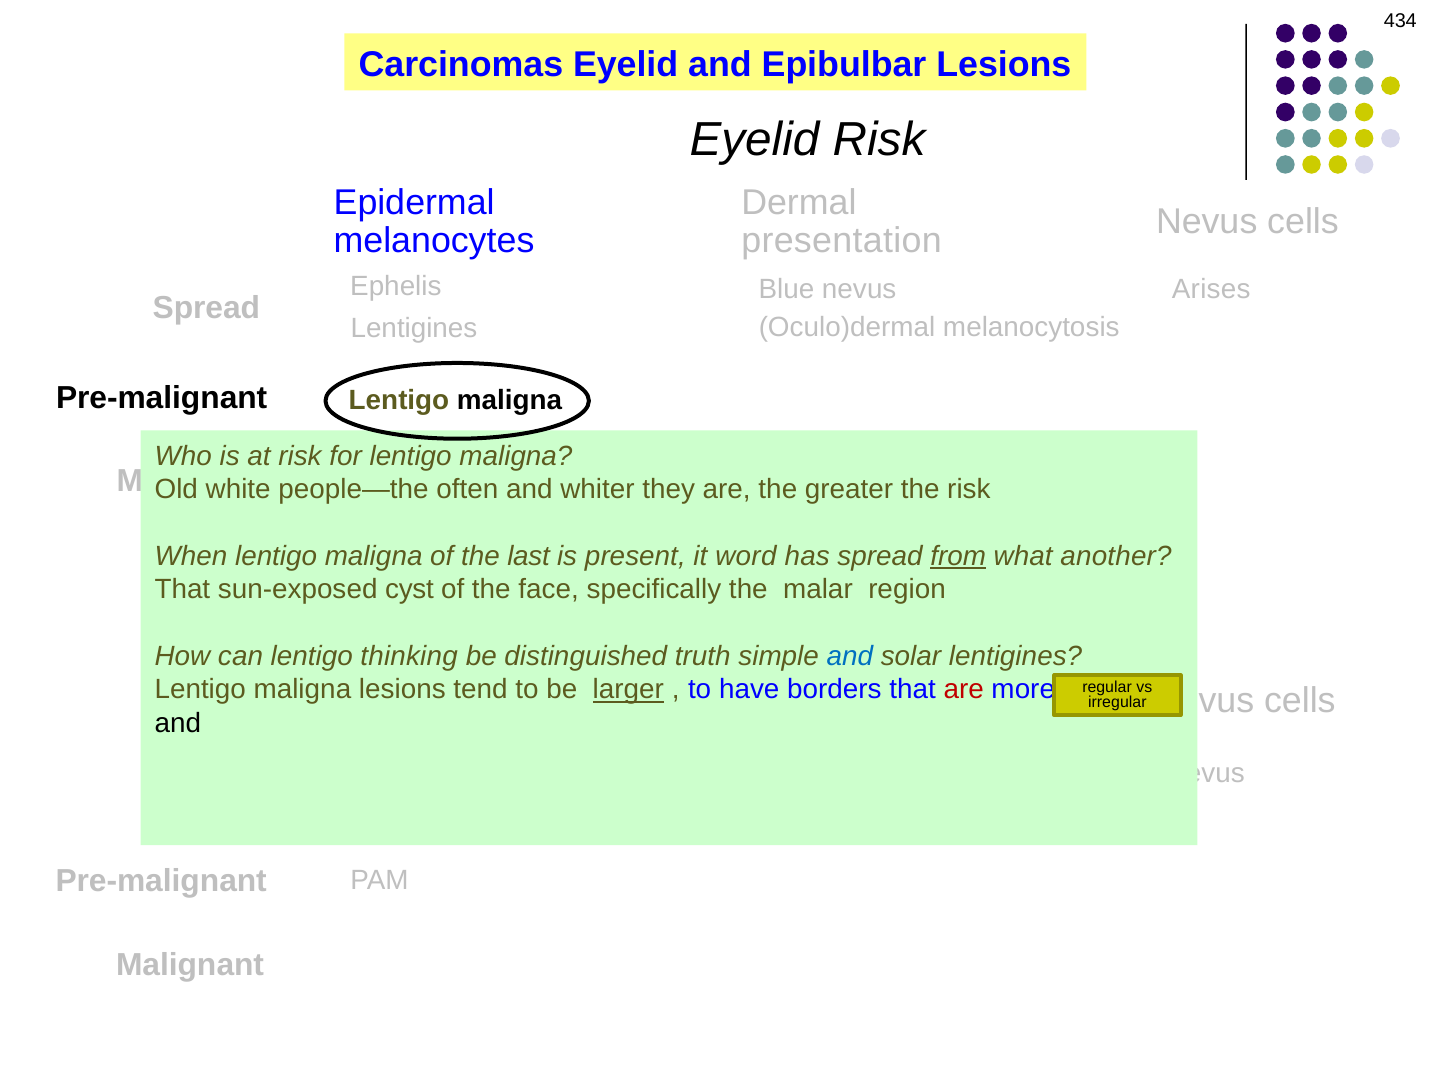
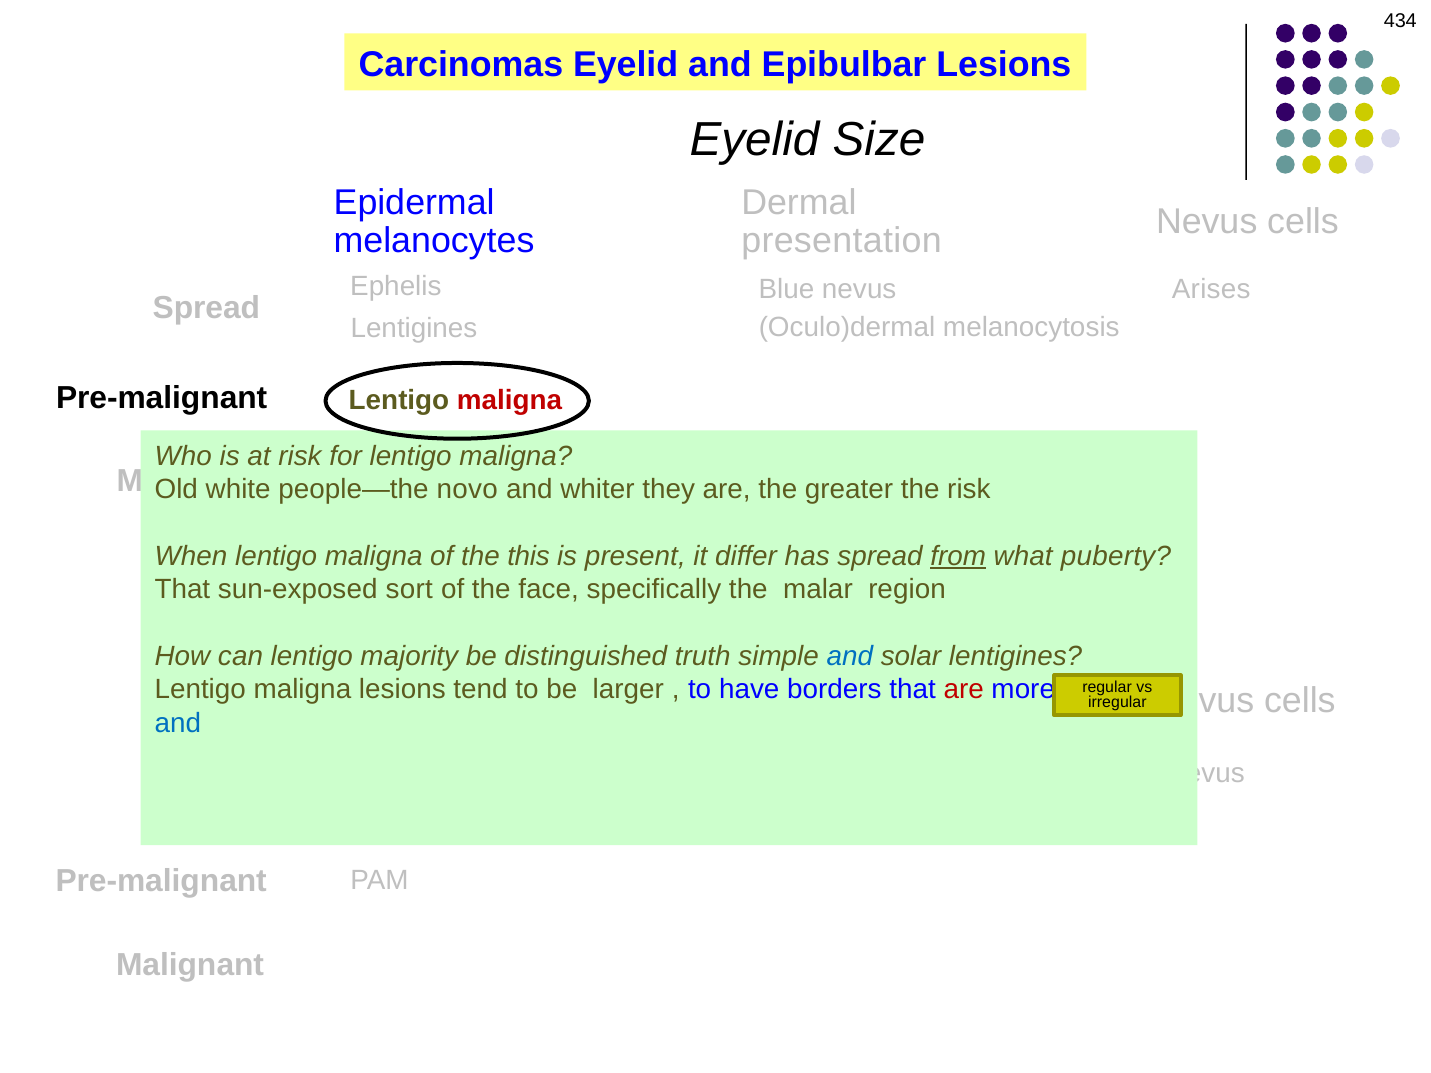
Eyelid Risk: Risk -> Size
maligna at (509, 400) colour: black -> red
often: often -> novo
last: last -> this
word: word -> differ
another: another -> puberty
cyst: cyst -> sort
thinking: thinking -> majority
larger underline: present -> none
and at (178, 723) colour: black -> blue
